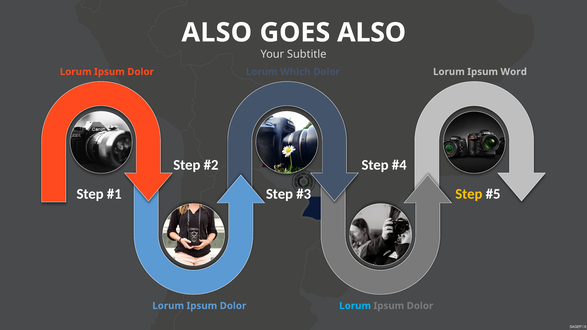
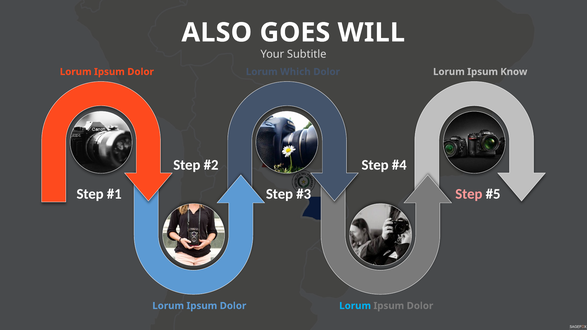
ALSO at (372, 33): ALSO -> WILL
Word: Word -> Know
Step at (469, 194) colour: yellow -> pink
